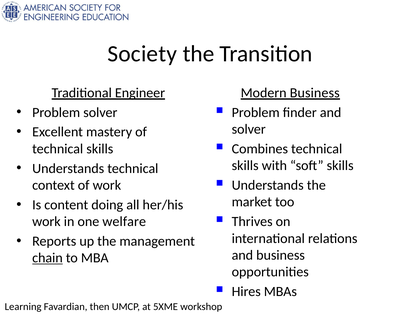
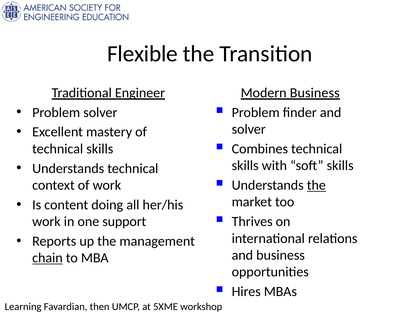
Society: Society -> Flexible
the at (316, 185) underline: none -> present
welfare: welfare -> support
